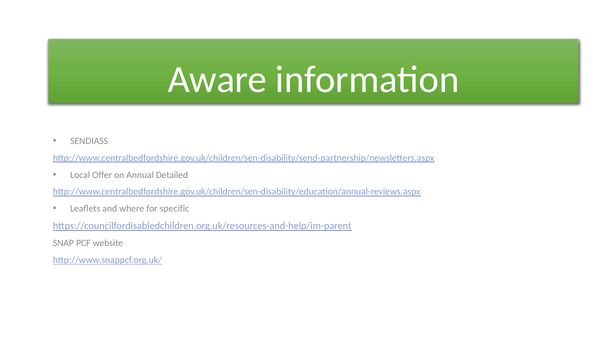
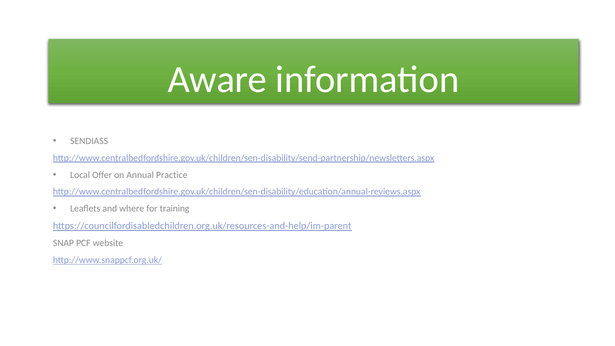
Detailed: Detailed -> Practice
specific: specific -> training
